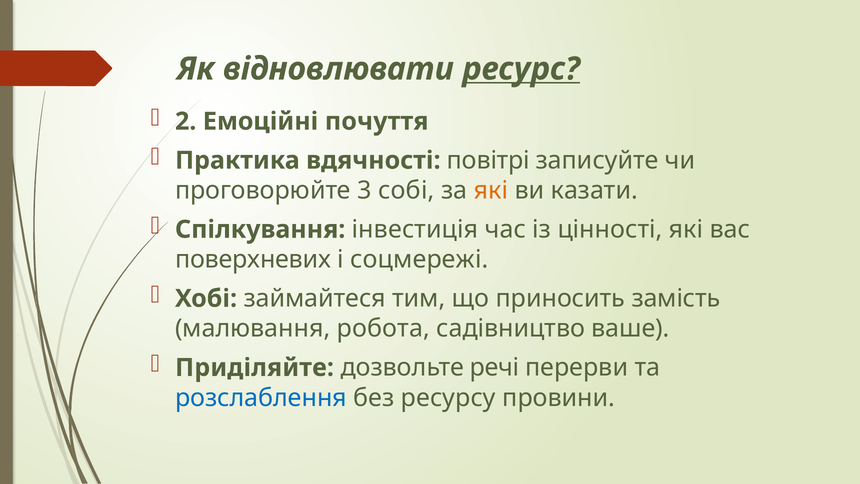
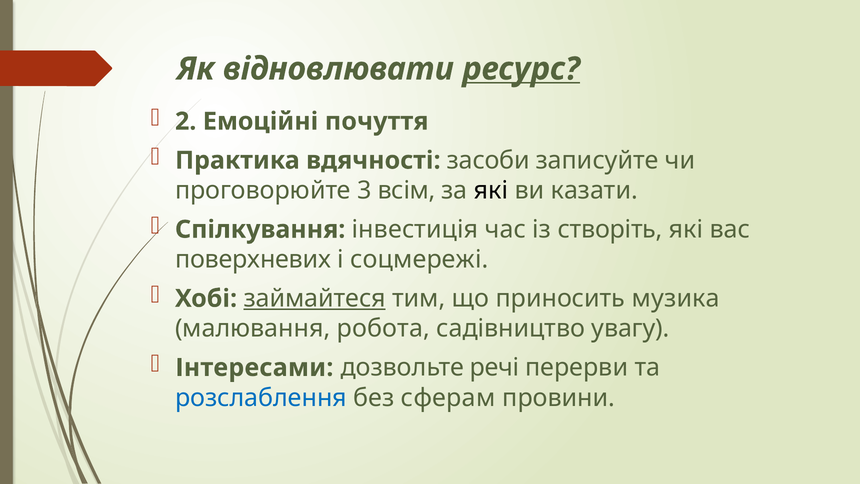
повітрі: повітрі -> засоби
собі: собі -> всім
які at (491, 190) colour: orange -> black
цінності: цінності -> створіть
займайтеся underline: none -> present
замість: замість -> музика
ваше: ваше -> увагу
Приділяйте: Приділяйте -> Інтересами
ресурсу: ресурсу -> сферам
